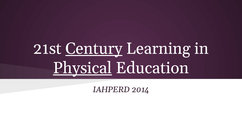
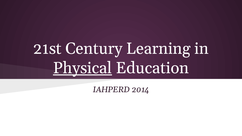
Century underline: present -> none
